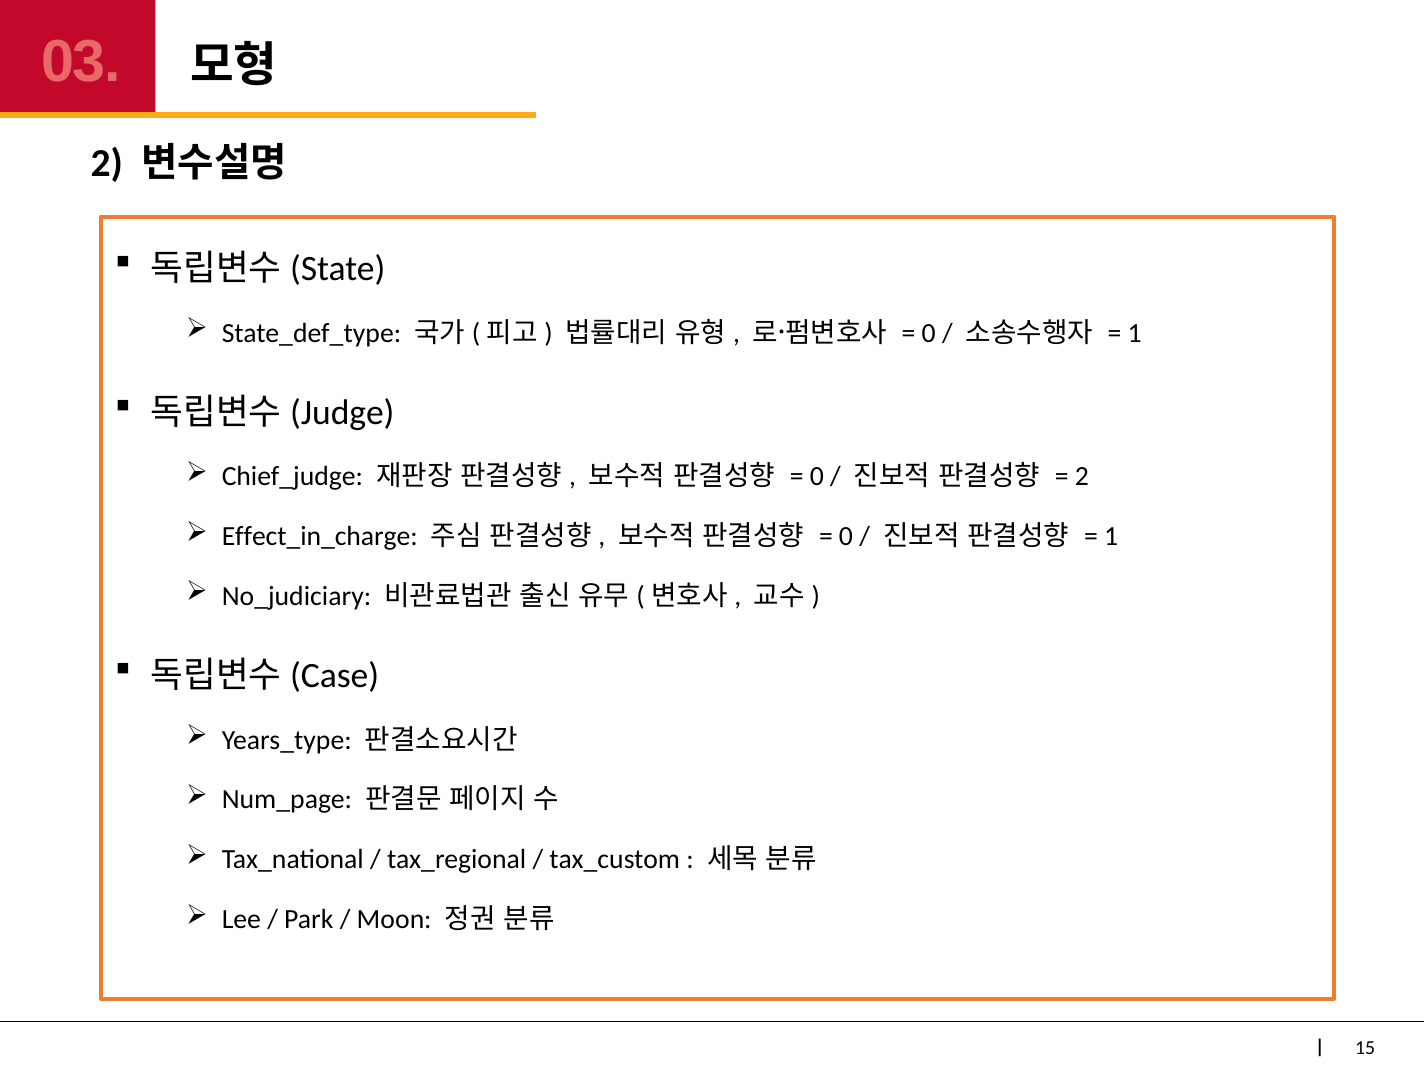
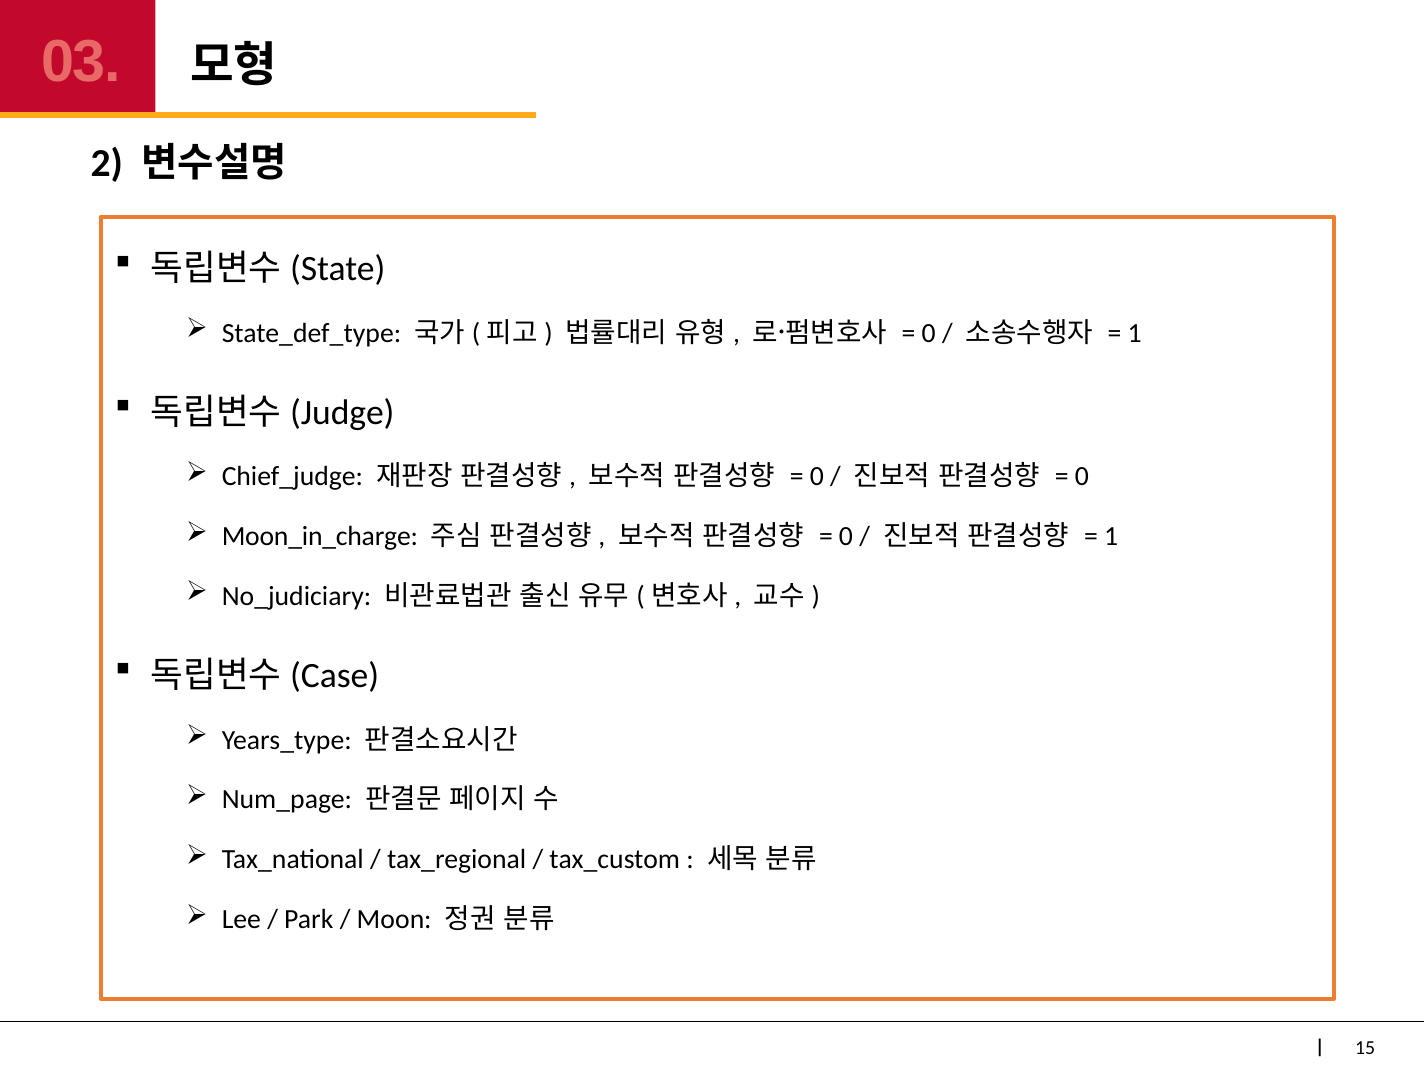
2 at (1082, 477): 2 -> 0
Effect_in_charge: Effect_in_charge -> Moon_in_charge
